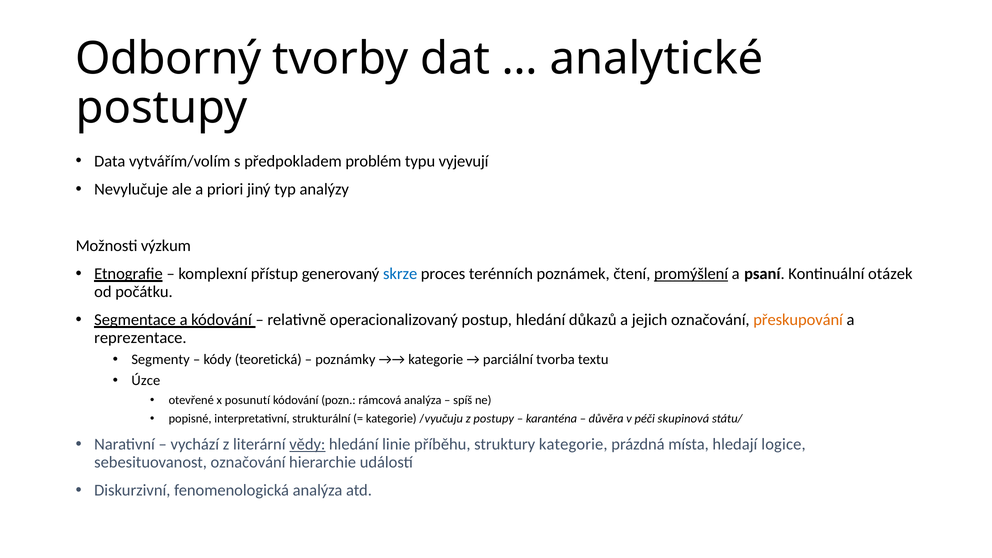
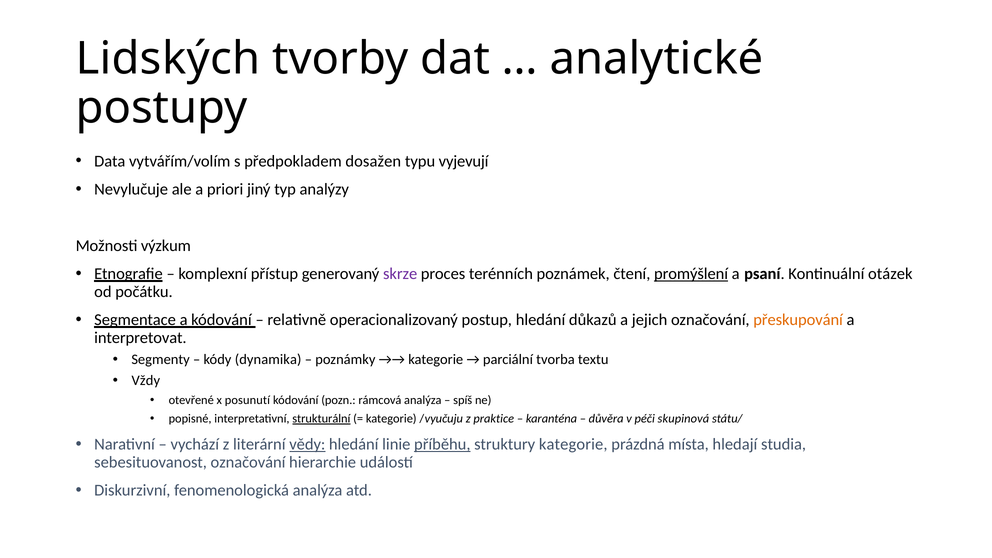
Odborný: Odborný -> Lidských
problém: problém -> dosažen
skrze colour: blue -> purple
reprezentace: reprezentace -> interpretovat
teoretická: teoretická -> dynamika
Úzce: Úzce -> Vždy
strukturální underline: none -> present
z postupy: postupy -> praktice
příběhu underline: none -> present
logice: logice -> studia
